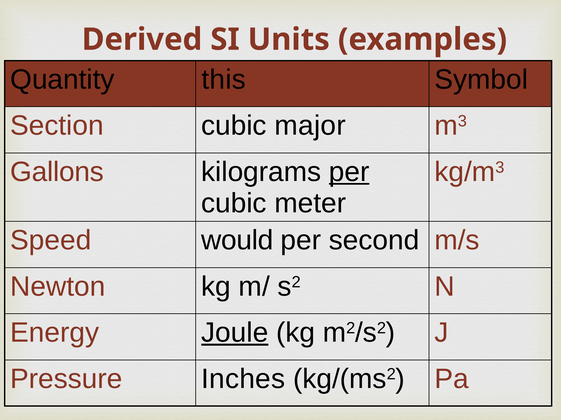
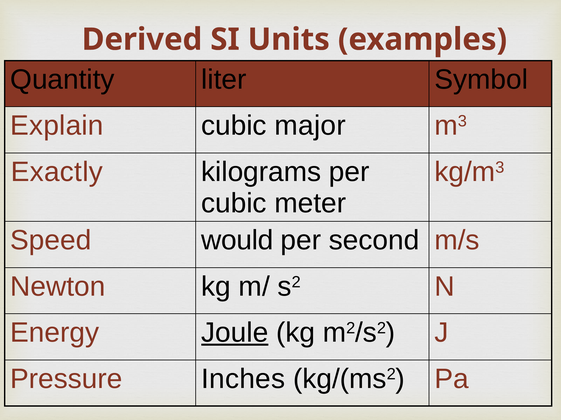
this: this -> liter
Section: Section -> Explain
Gallons: Gallons -> Exactly
per at (349, 172) underline: present -> none
